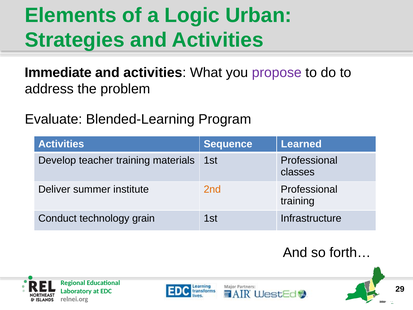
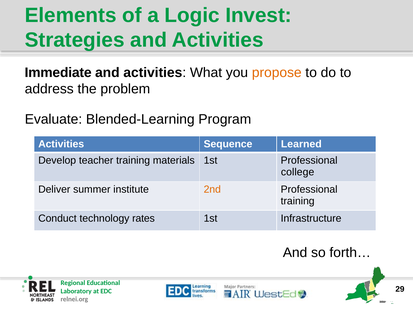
Urban: Urban -> Invest
propose colour: purple -> orange
classes: classes -> college
grain: grain -> rates
